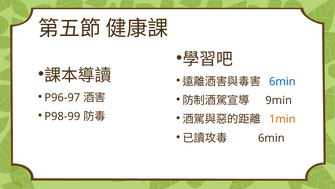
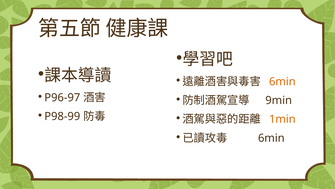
6min at (282, 81) colour: blue -> orange
